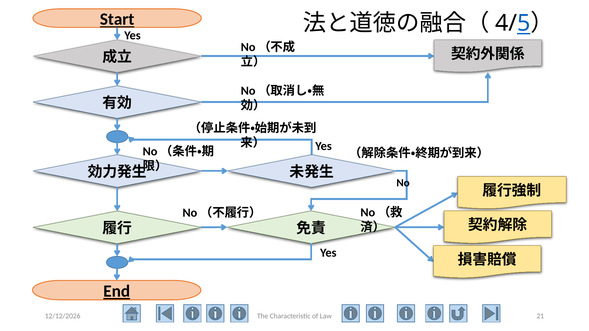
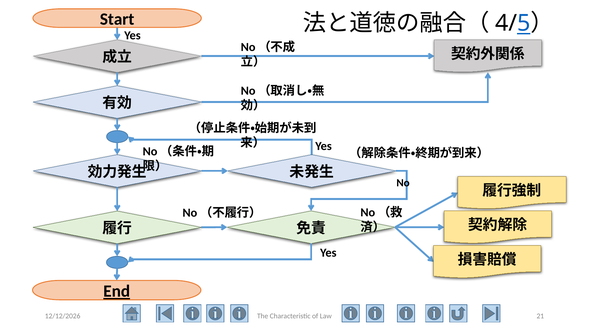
Start underline: present -> none
